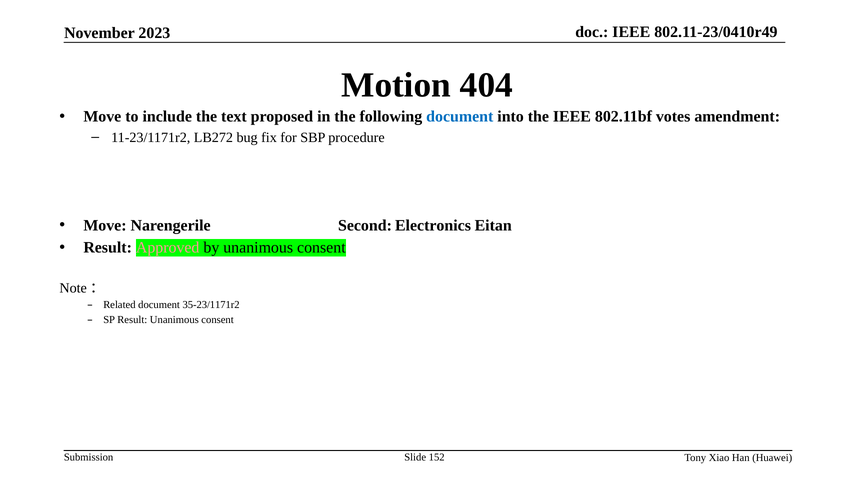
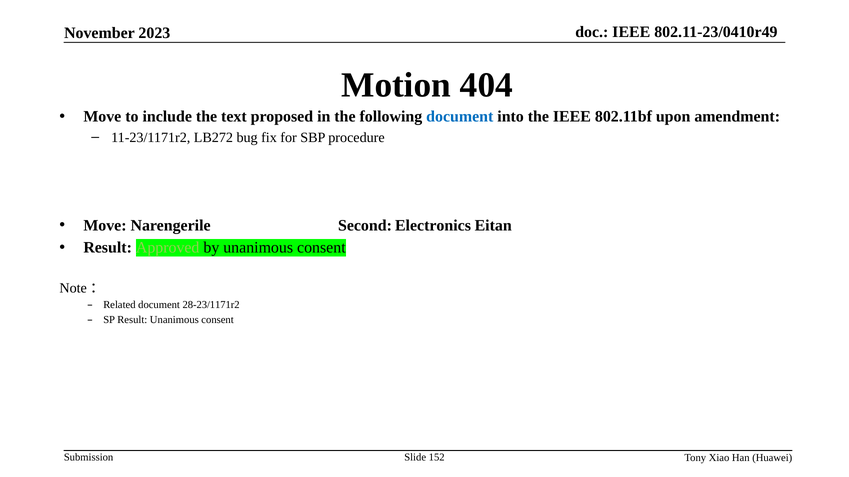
votes: votes -> upon
Approved colour: pink -> light green
35-23/1171r2: 35-23/1171r2 -> 28-23/1171r2
